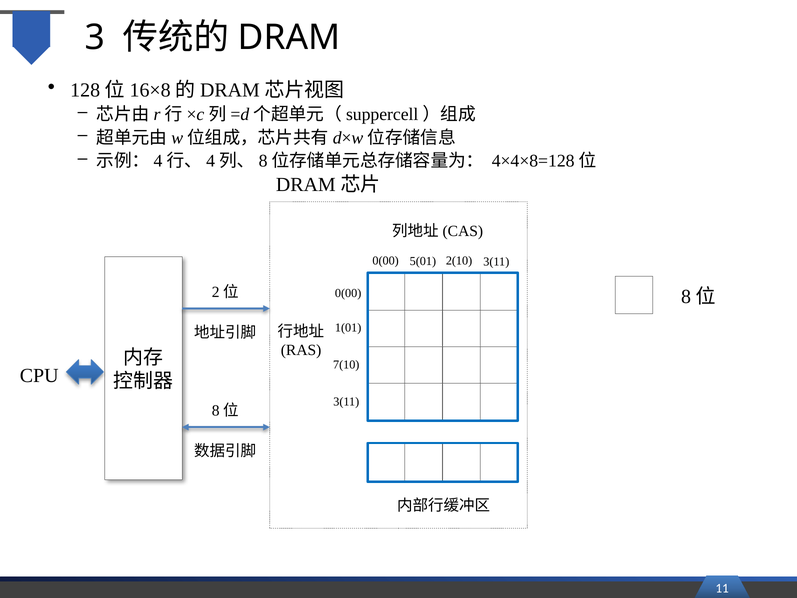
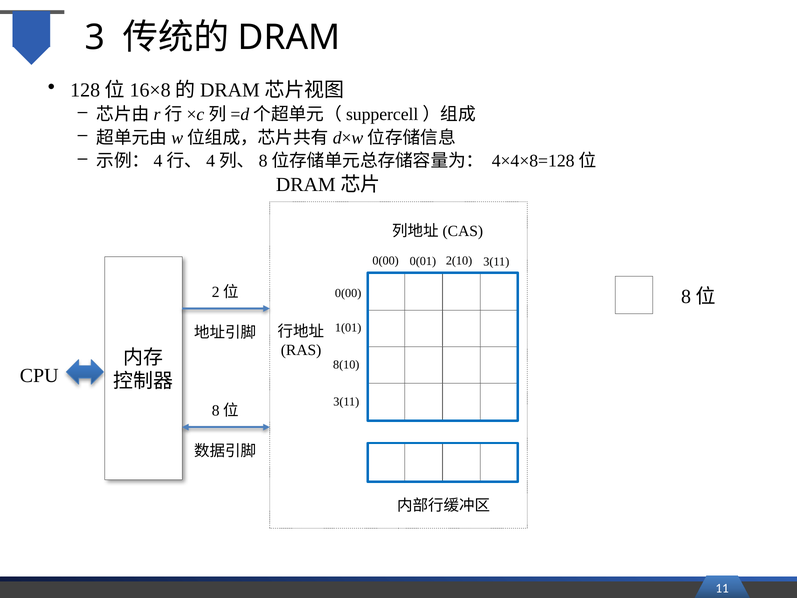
5(01: 5(01 -> 0(01
7(10: 7(10 -> 8(10
